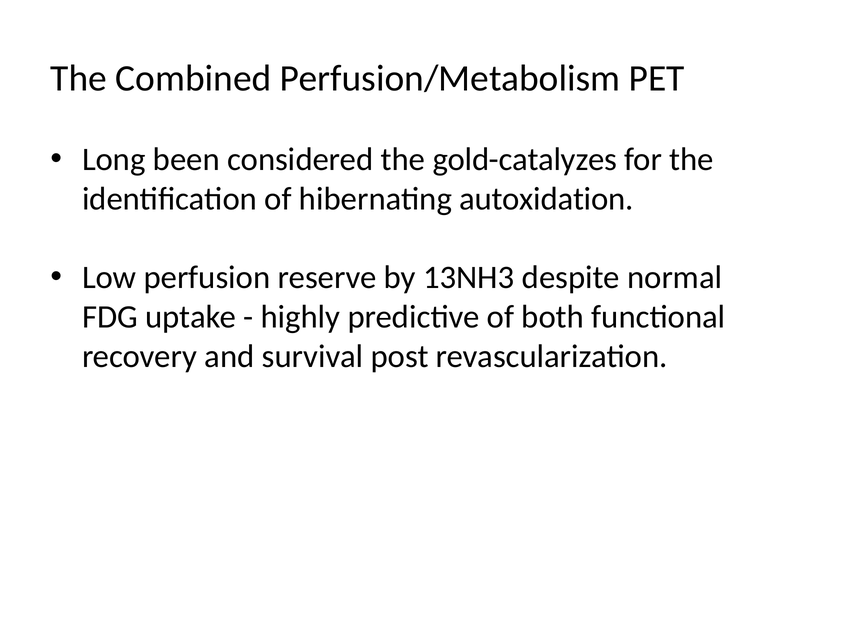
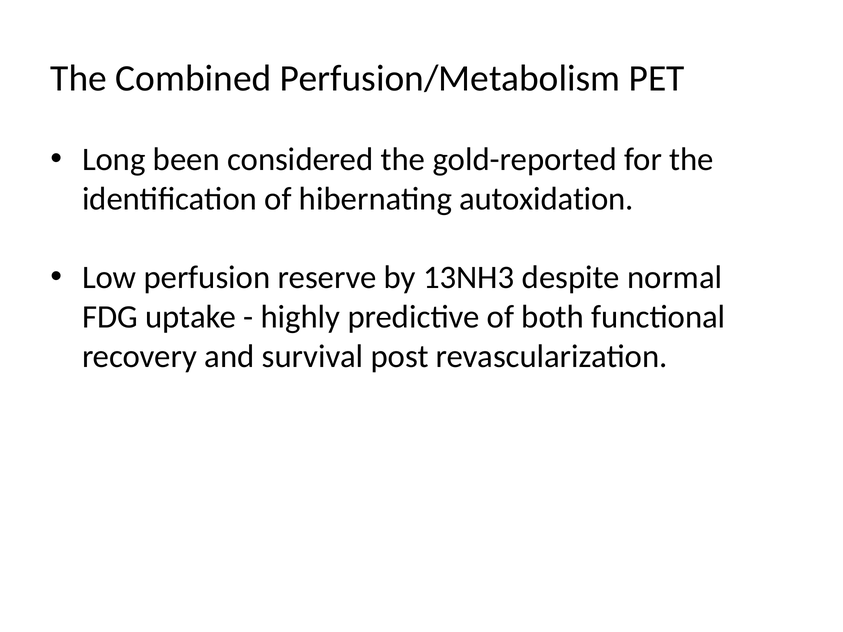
gold-catalyzes: gold-catalyzes -> gold-reported
